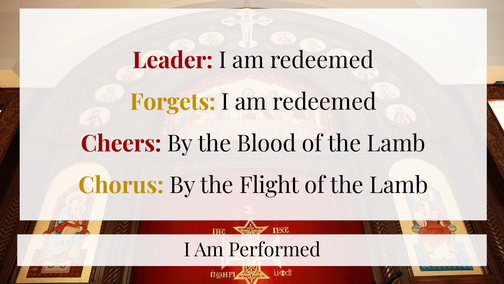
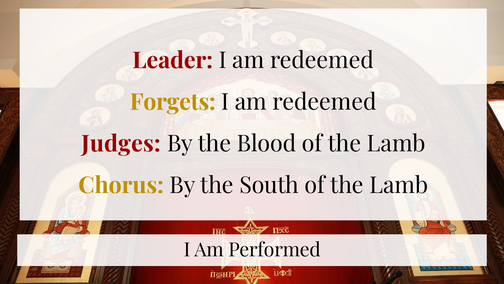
Cheers: Cheers -> Judges
Flight: Flight -> South
